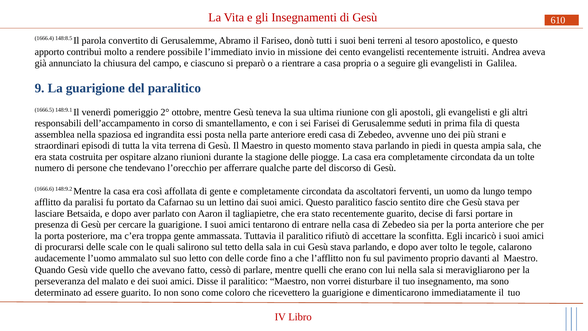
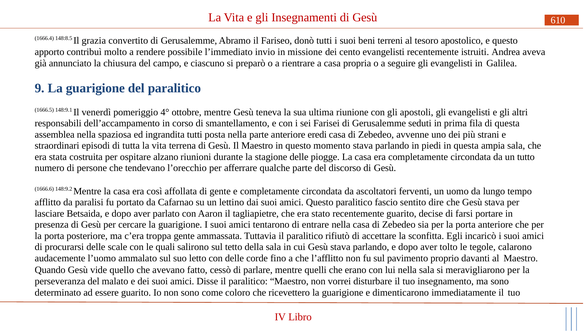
parola: parola -> grazia
2°: 2° -> 4°
ingrandita essi: essi -> tutti
tolte: tolte -> tutto
